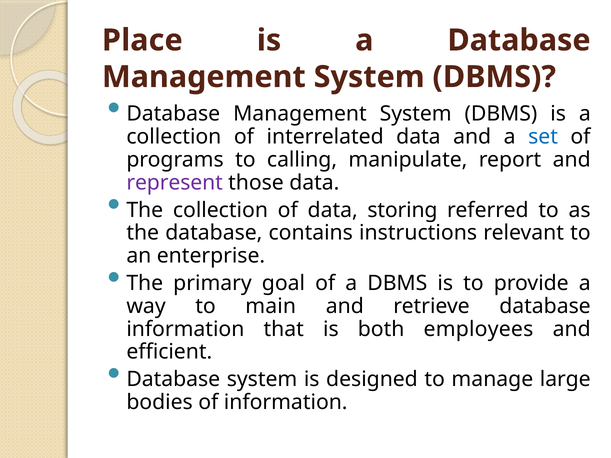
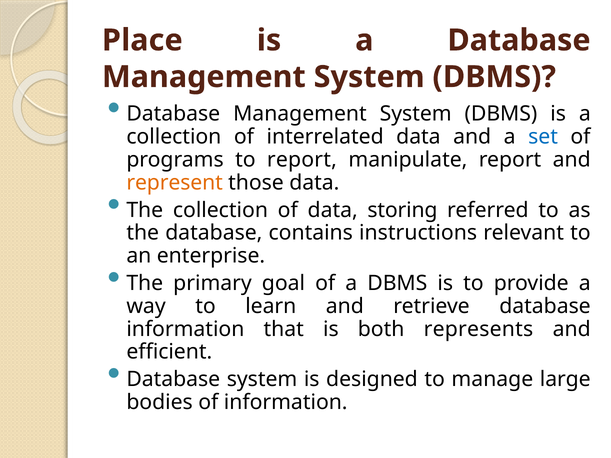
to calling: calling -> report
represent colour: purple -> orange
main: main -> learn
employees: employees -> represents
